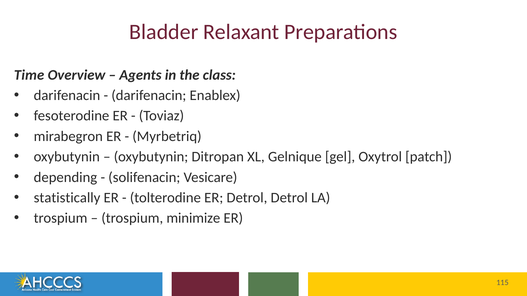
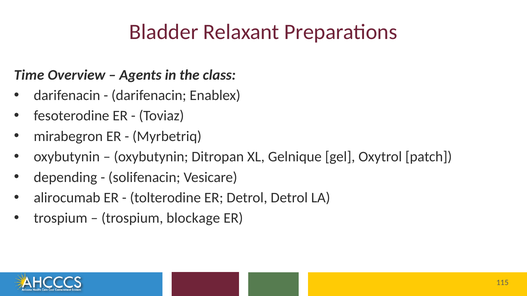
statistically: statistically -> alirocumab
minimize: minimize -> blockage
